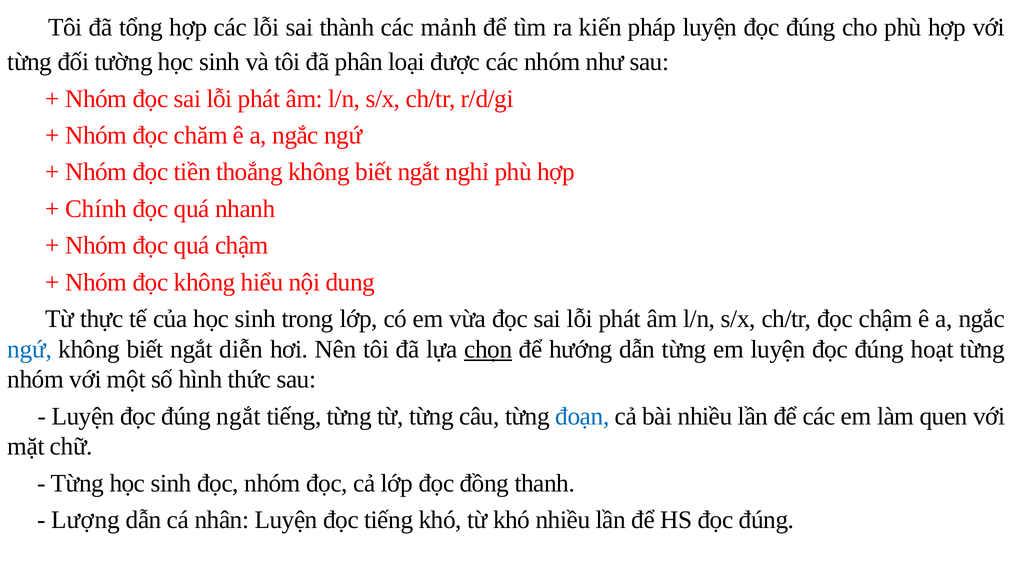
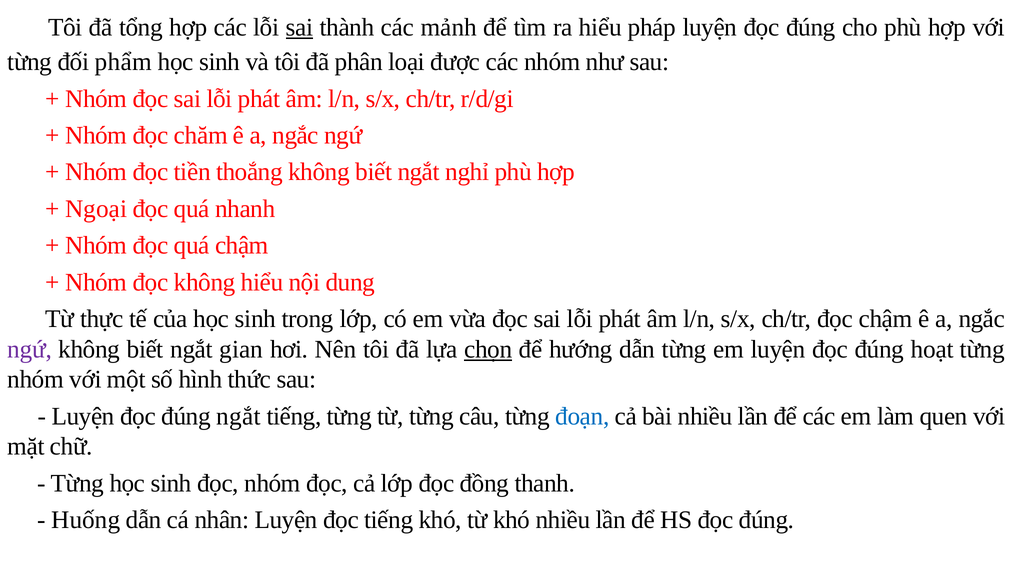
sai at (300, 27) underline: none -> present
ra kiến: kiến -> hiểu
tường: tường -> phẩm
Chính: Chính -> Ngoại
ngứ at (30, 349) colour: blue -> purple
diễn: diễn -> gian
Lượng: Lượng -> Huống
